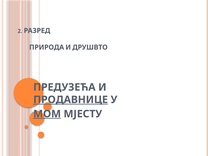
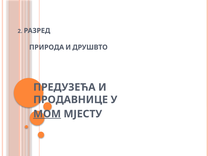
ПРОДАВНИЦЕ underline: present -> none
